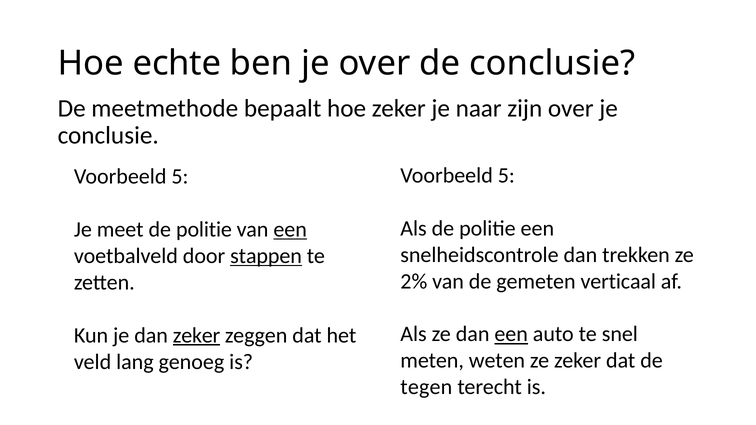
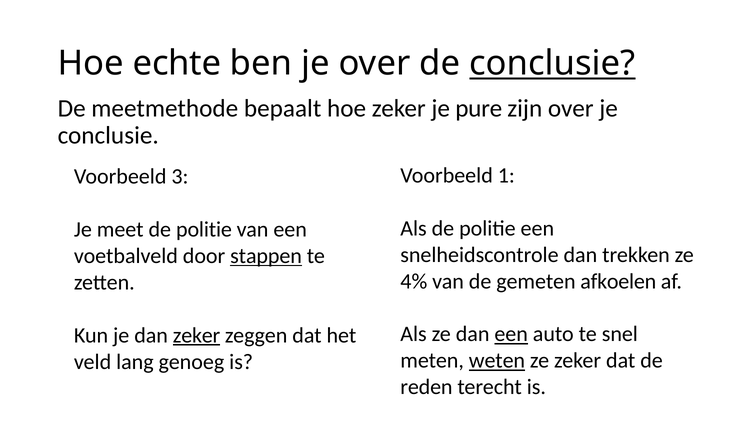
conclusie at (552, 64) underline: none -> present
naar: naar -> pure
5 at (506, 175): 5 -> 1
5 at (180, 177): 5 -> 3
een at (290, 230) underline: present -> none
2%: 2% -> 4%
verticaal: verticaal -> afkoelen
weten underline: none -> present
tegen: tegen -> reden
